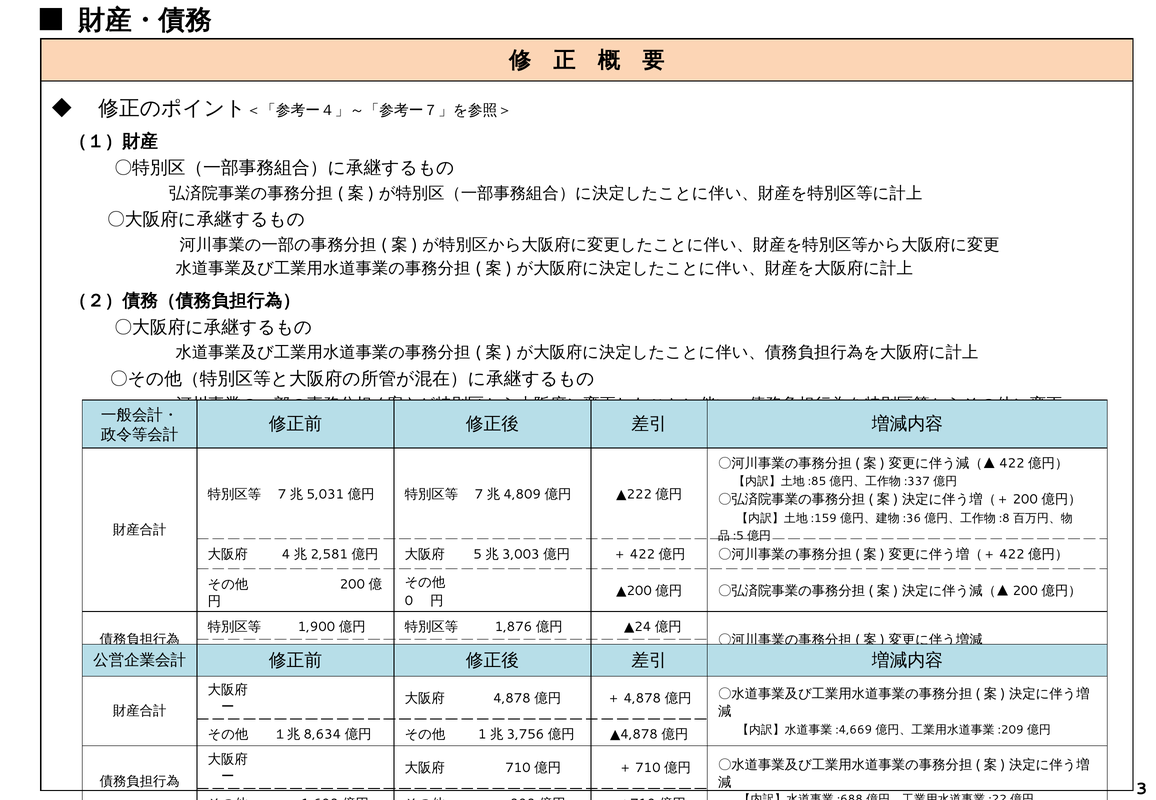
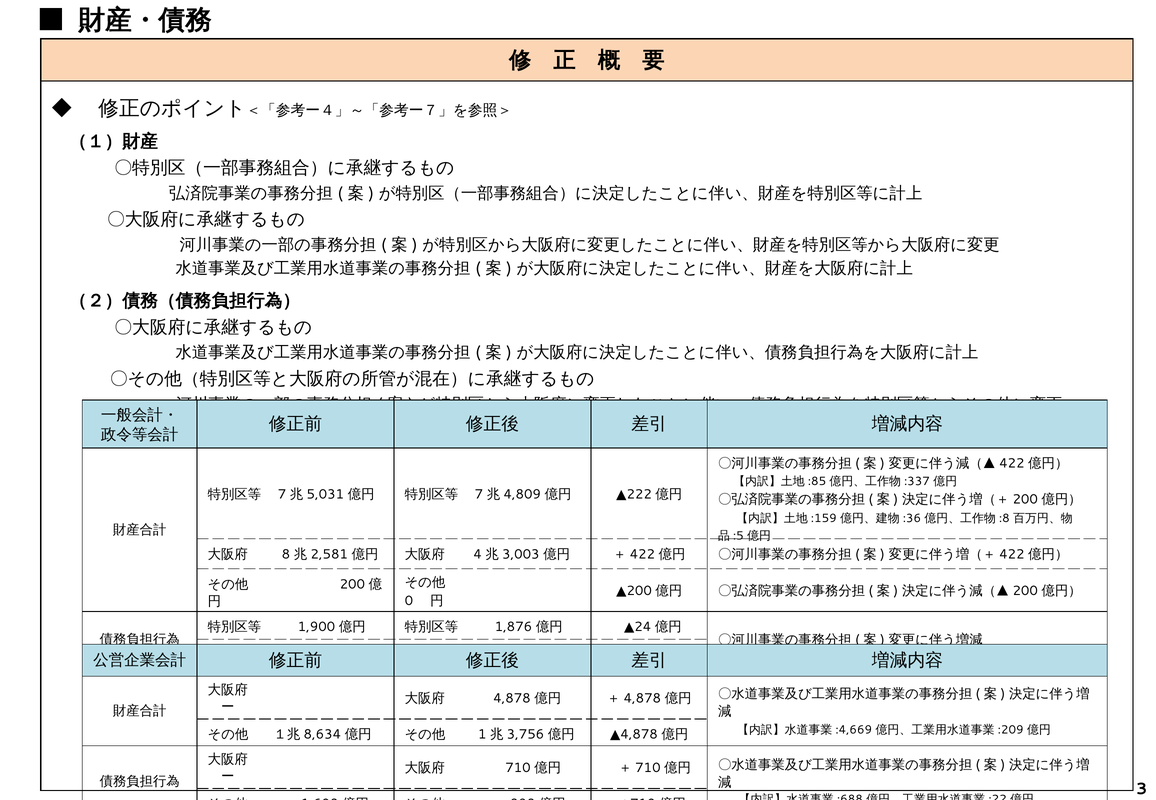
4: 4 -> 8
5: 5 -> 4
